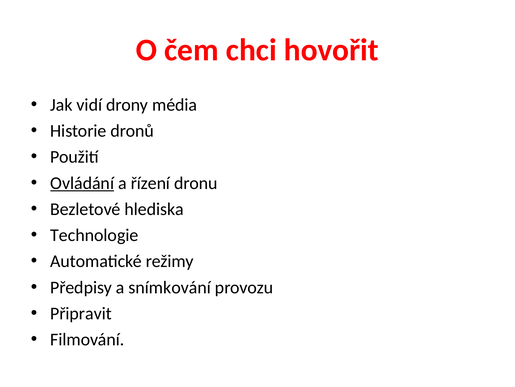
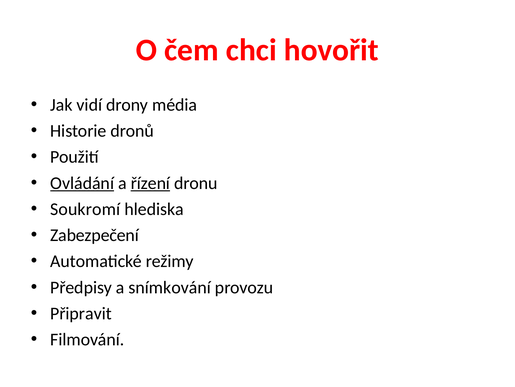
řízení underline: none -> present
Bezletové: Bezletové -> Soukromí
Technologie: Technologie -> Zabezpečení
